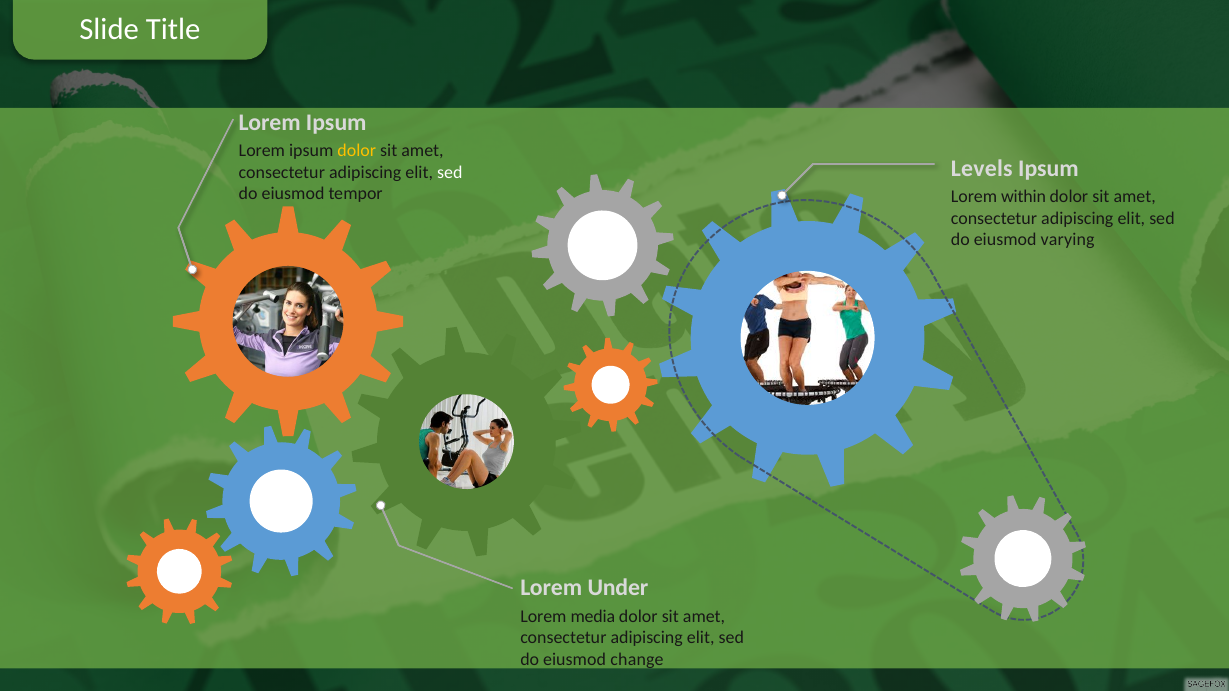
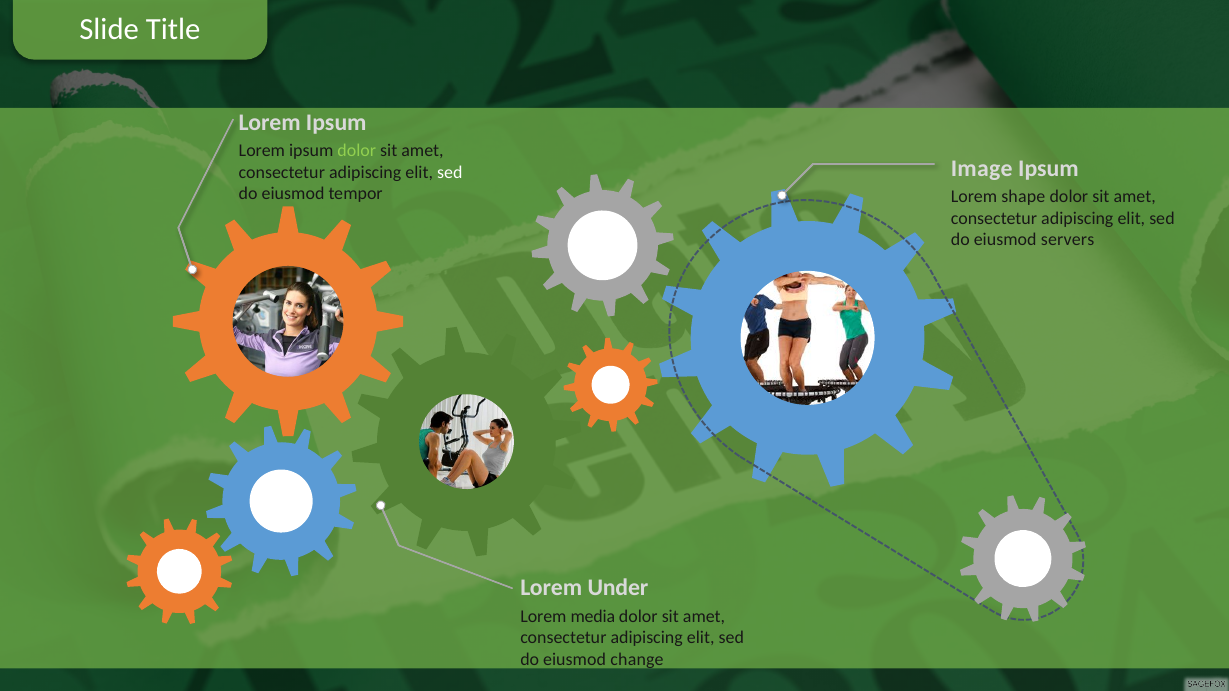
dolor at (357, 151) colour: yellow -> light green
Levels: Levels -> Image
within: within -> shape
varying: varying -> servers
